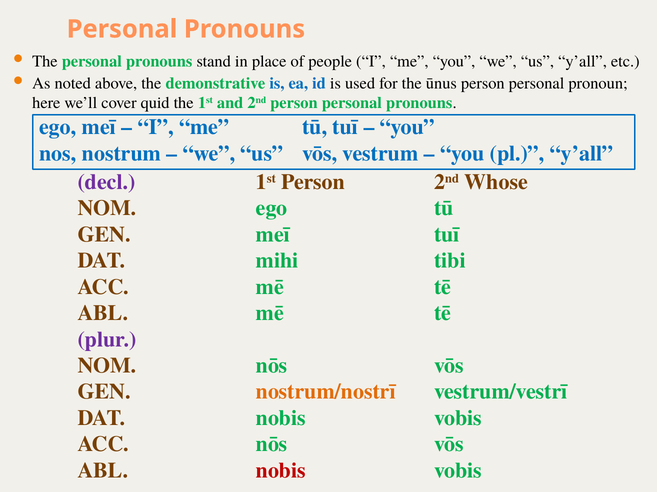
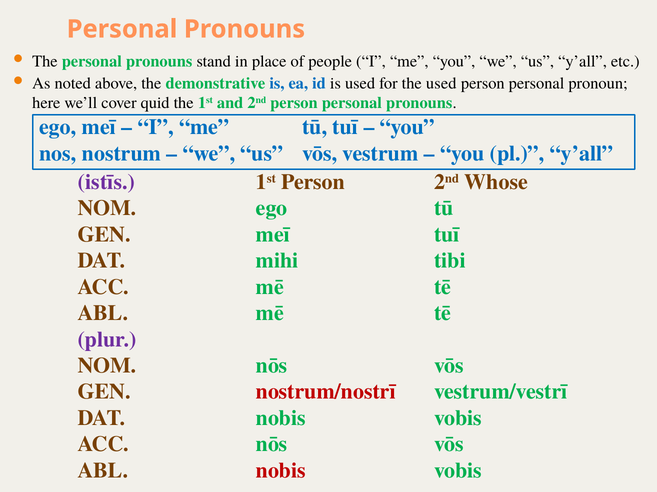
the ūnus: ūnus -> used
decl: decl -> istīs
nostrum/nostrī colour: orange -> red
